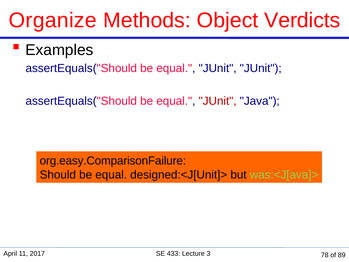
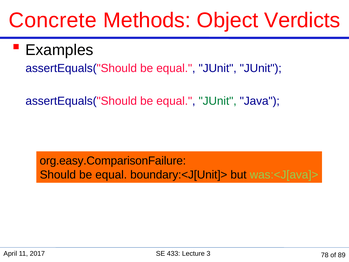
Organize: Organize -> Concrete
JUnit at (218, 101) colour: red -> green
designed:<J[Unit]>: designed:<J[Unit]> -> boundary:<J[Unit]>
